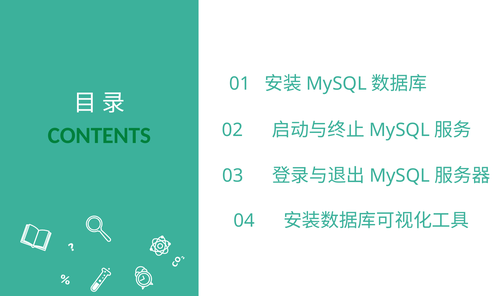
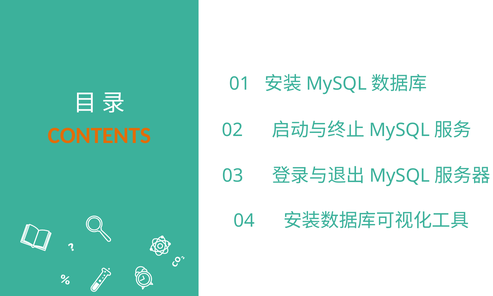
CONTENTS colour: green -> orange
